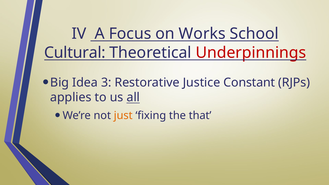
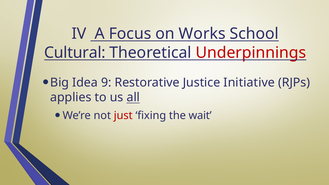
3: 3 -> 9
Constant: Constant -> Initiative
just colour: orange -> red
that: that -> wait
